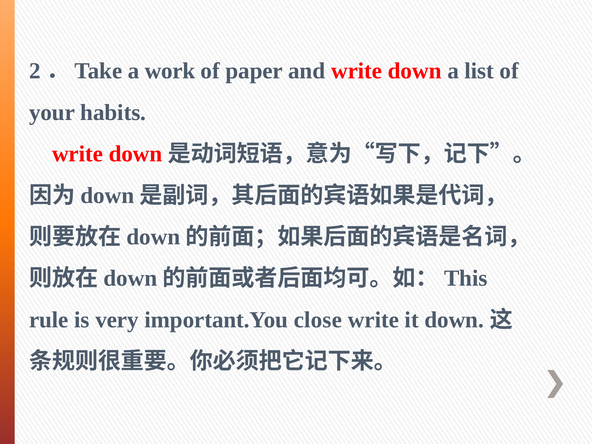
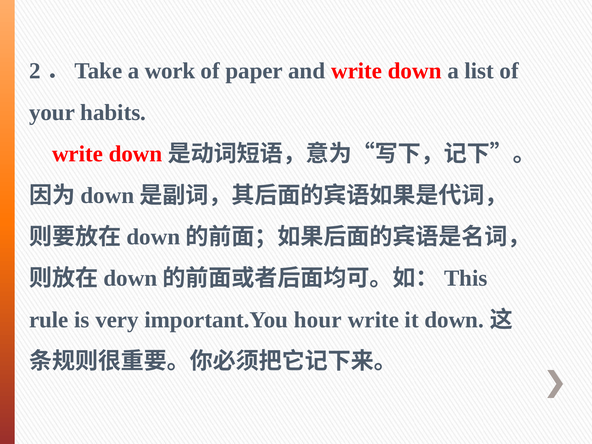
close: close -> hour
